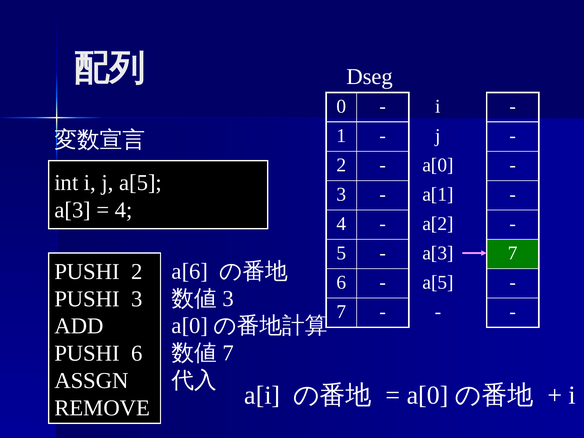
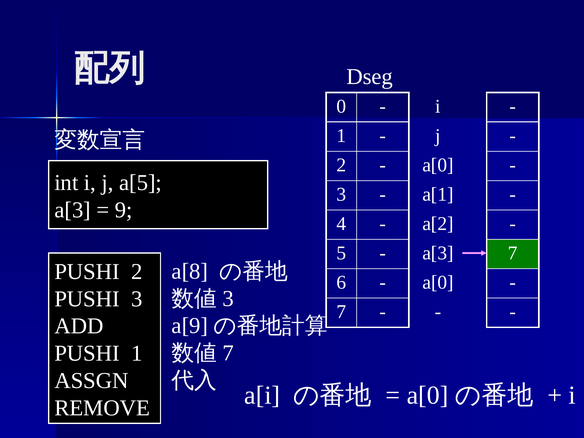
4 at (124, 210): 4 -> 9
a[6: a[6 -> a[8
a[5 at (438, 283): a[5 -> a[0
a[0 at (190, 326): a[0 -> a[9
PUSHI 6: 6 -> 1
